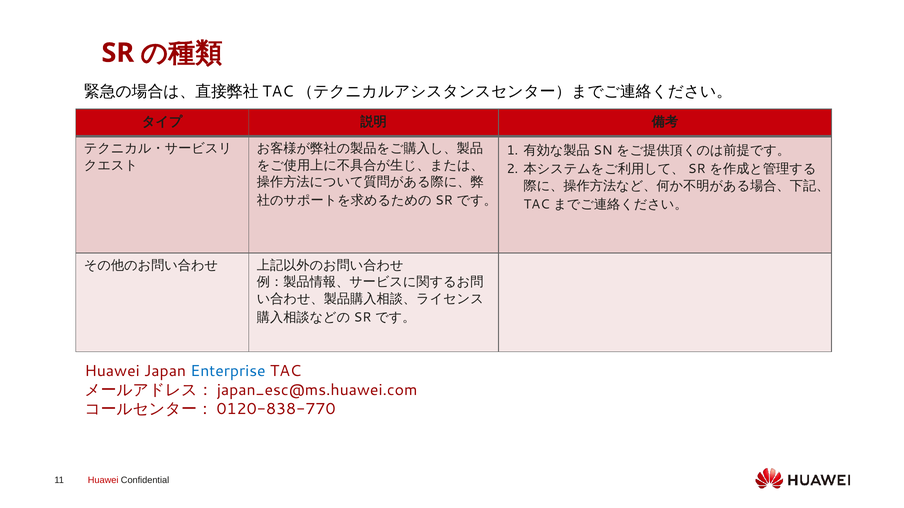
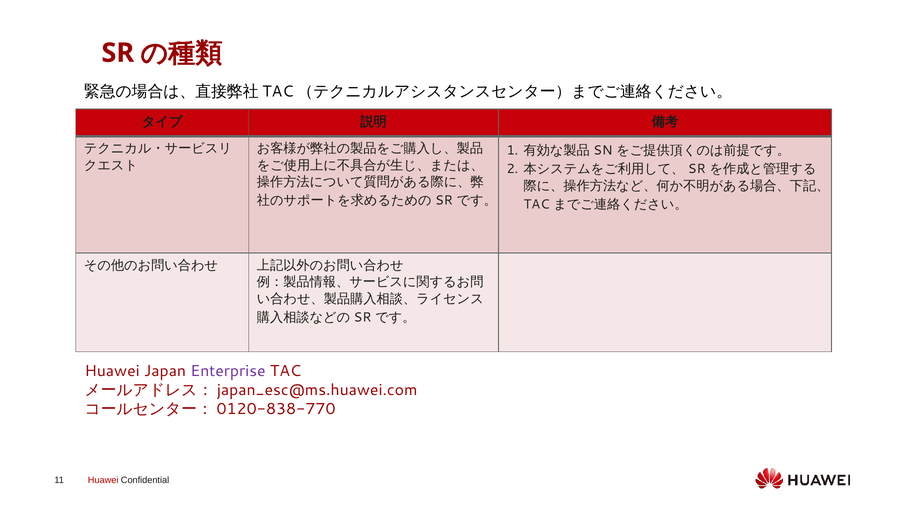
Enterprise colour: blue -> purple
